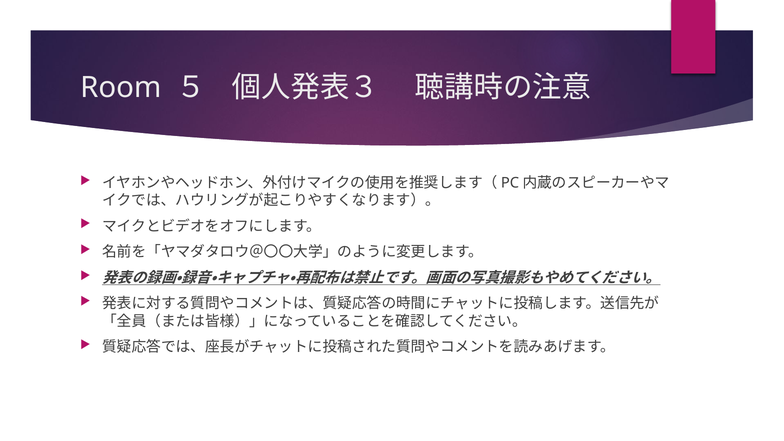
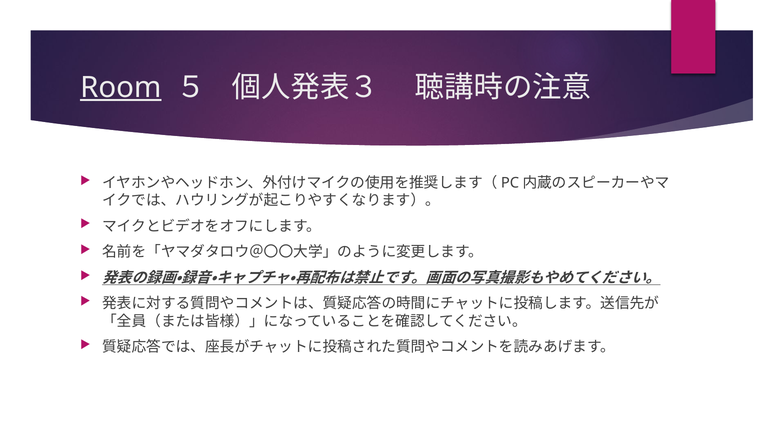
Room underline: none -> present
